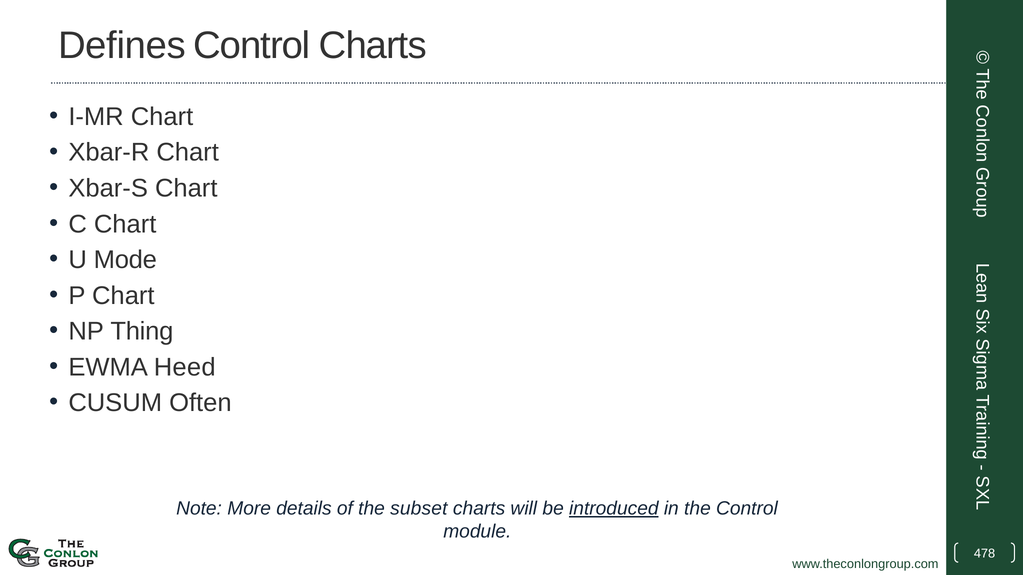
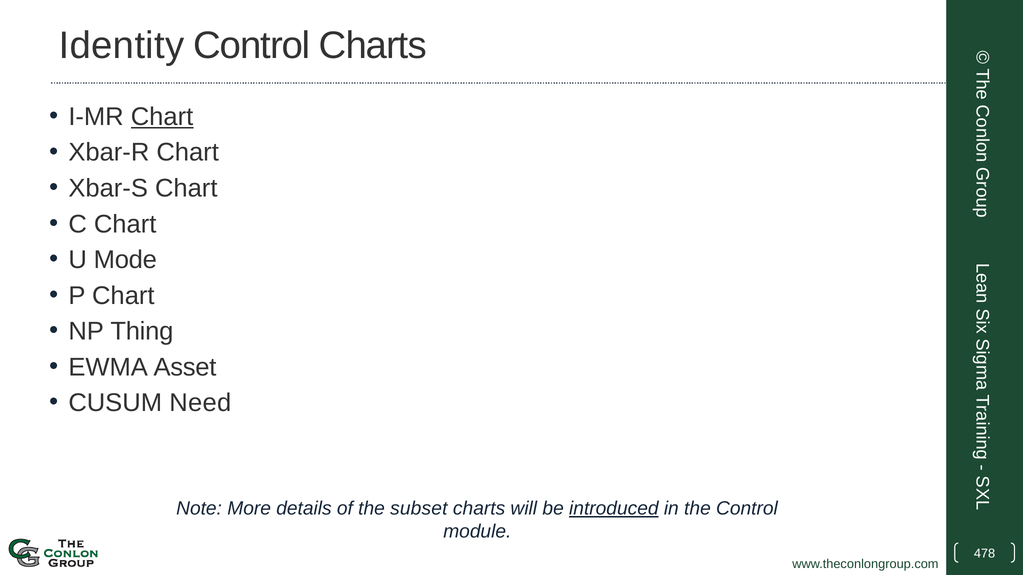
Defines: Defines -> Identity
Chart at (162, 117) underline: none -> present
Heed: Heed -> Asset
Often: Often -> Need
